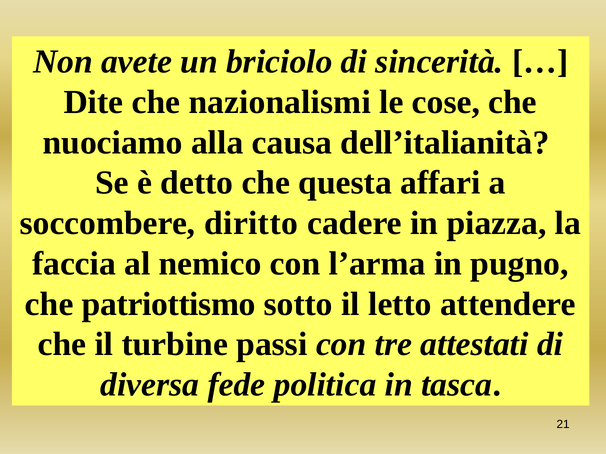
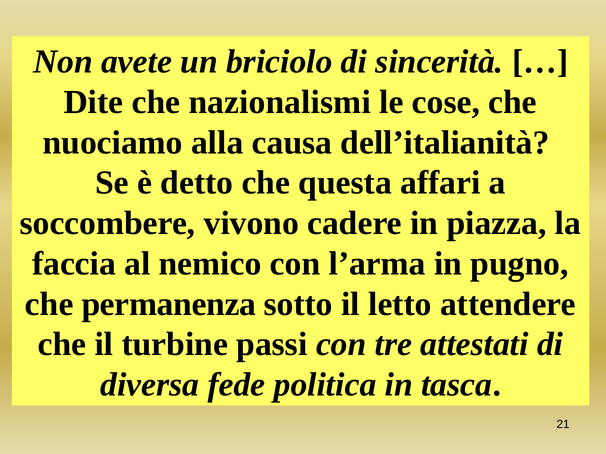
diritto: diritto -> vivono
patriottismo: patriottismo -> permanenza
